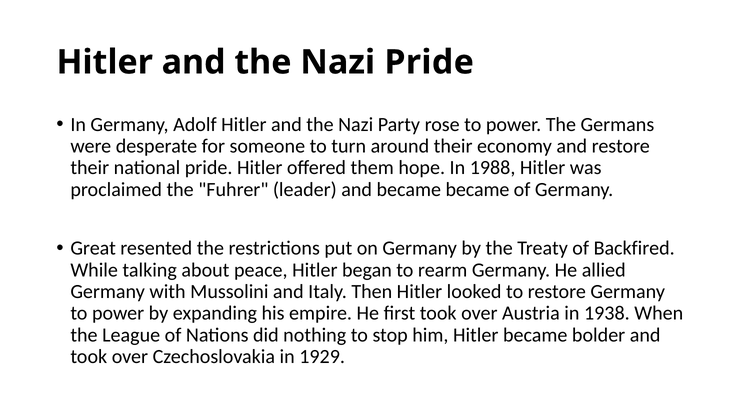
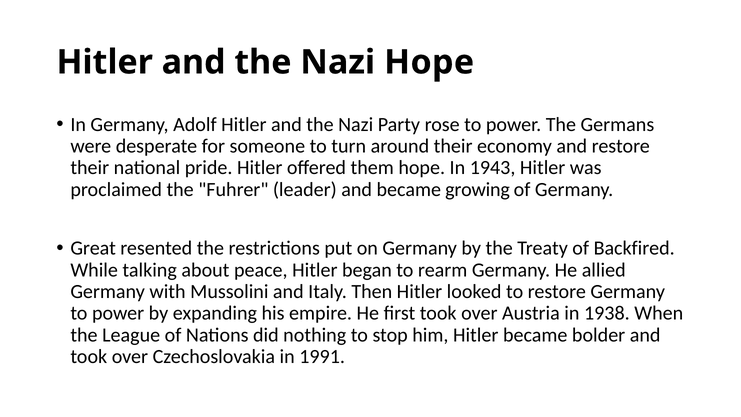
Nazi Pride: Pride -> Hope
1988: 1988 -> 1943
became became: became -> growing
1929: 1929 -> 1991
